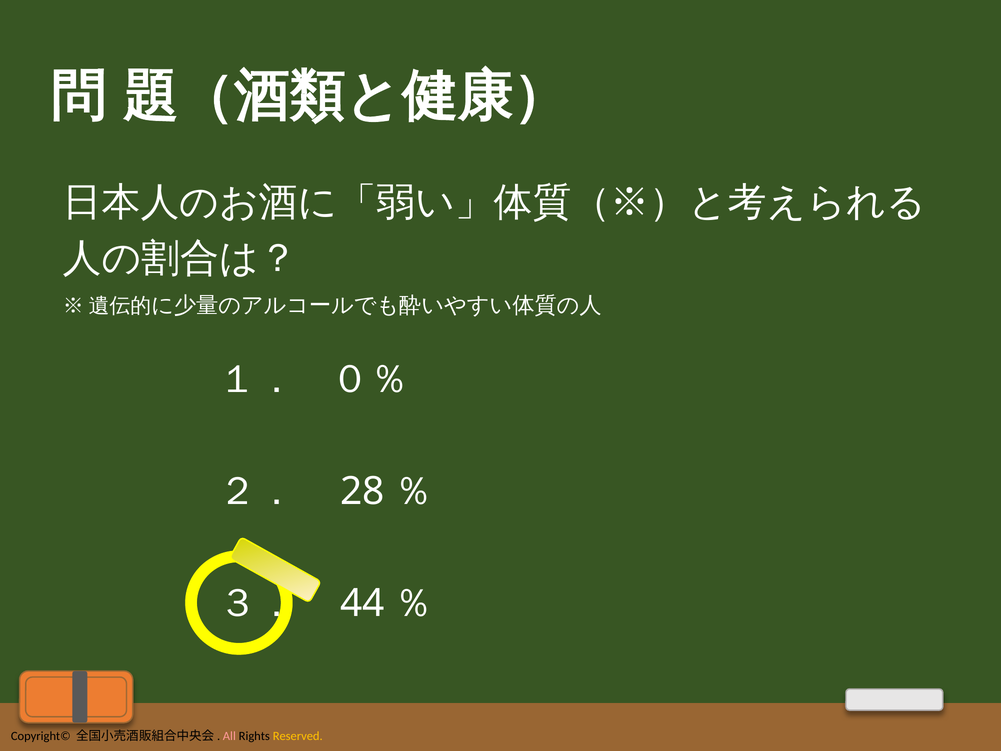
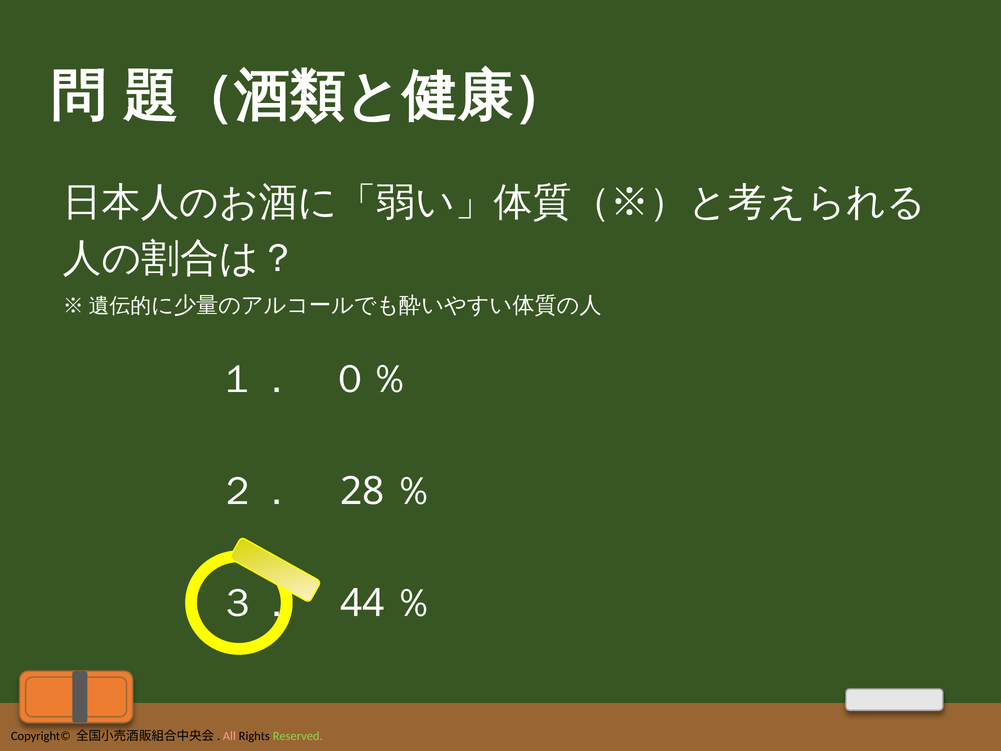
Reserved colour: yellow -> light green
